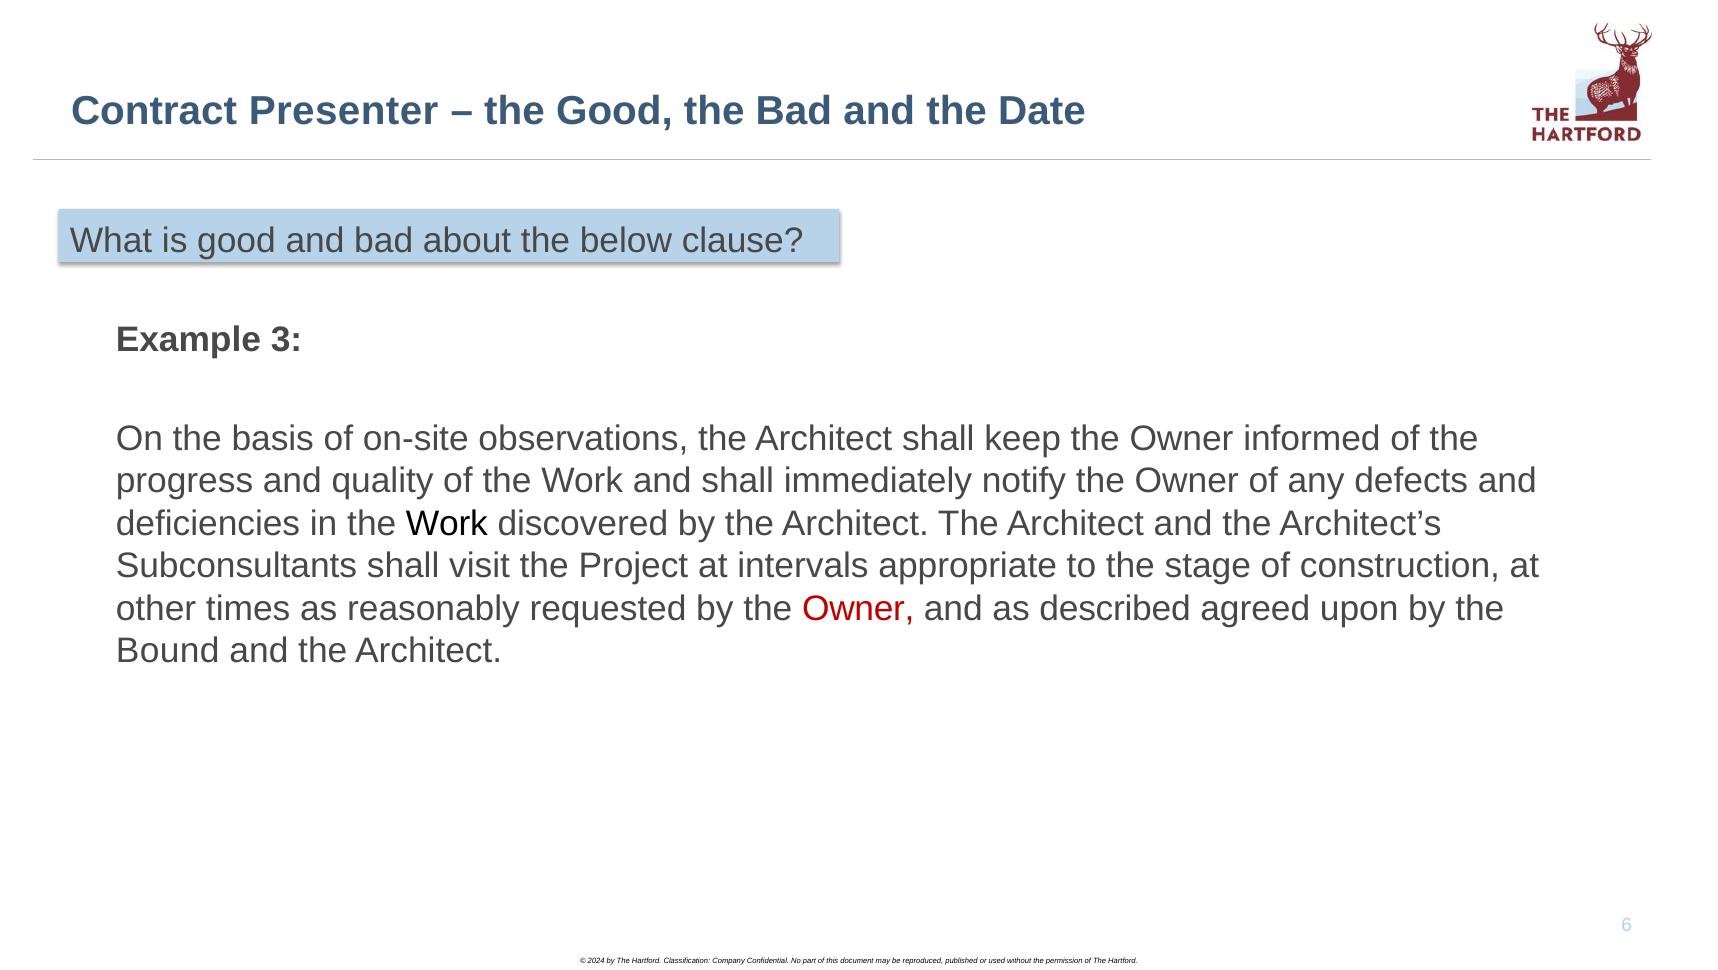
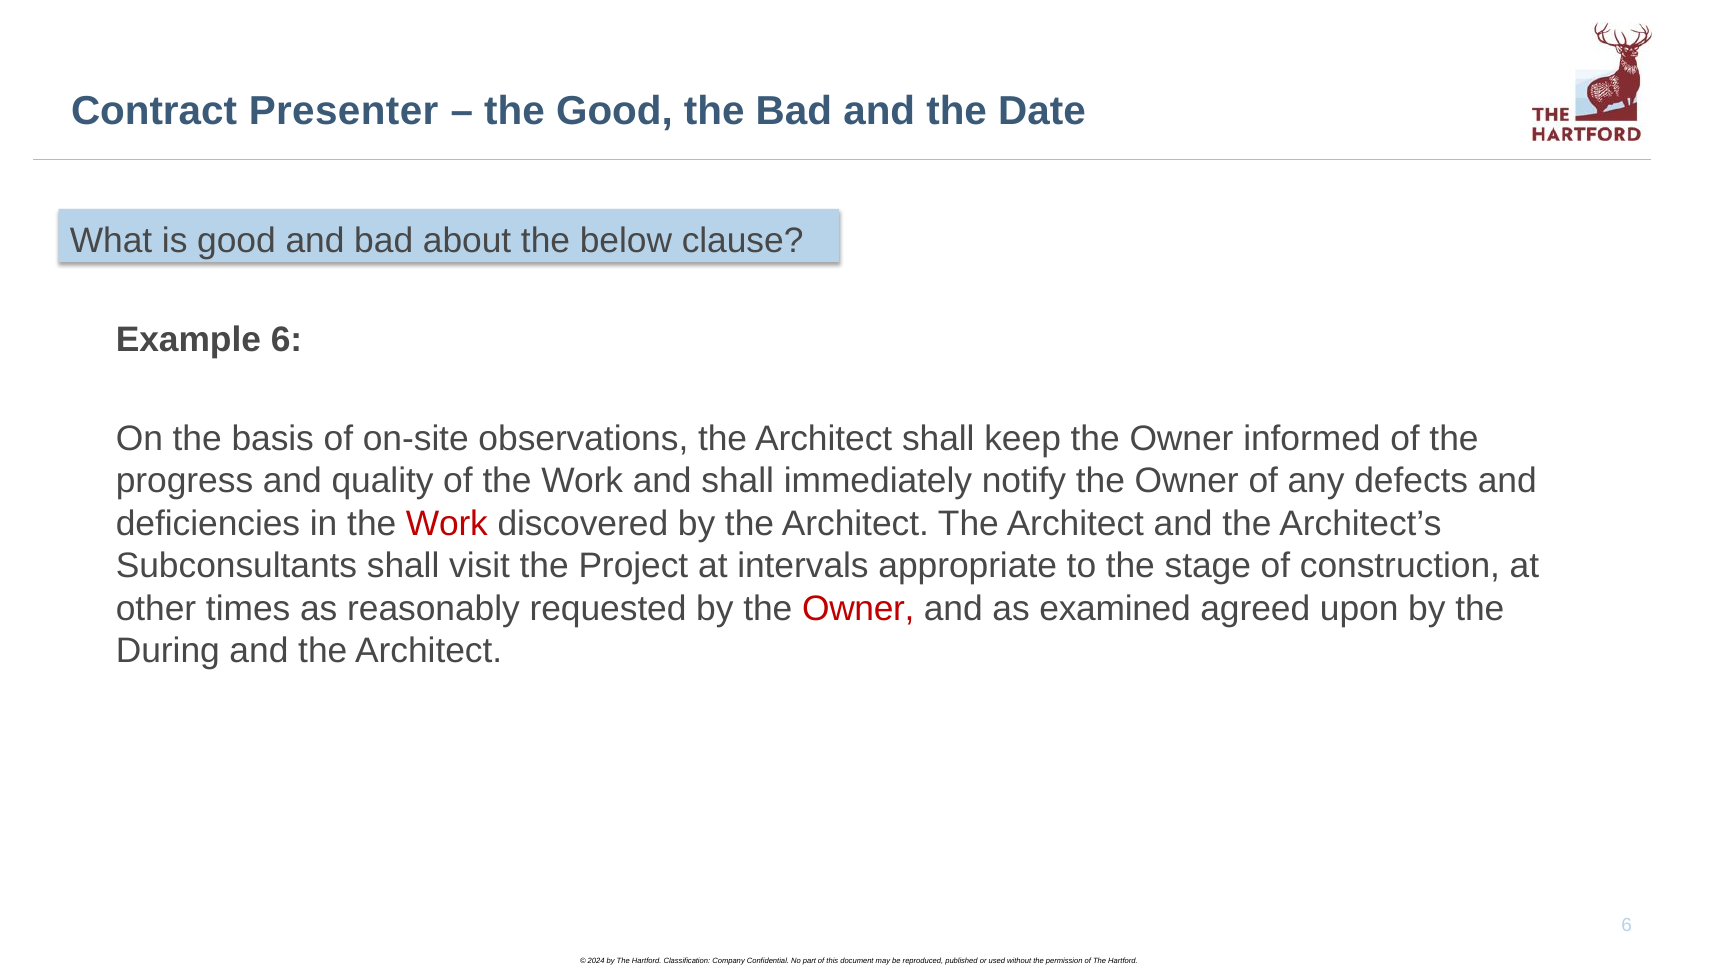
Example 3: 3 -> 6
Work at (447, 524) colour: black -> red
described: described -> examined
Bound: Bound -> During
